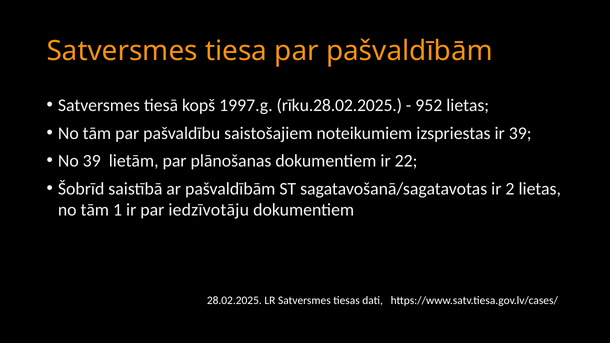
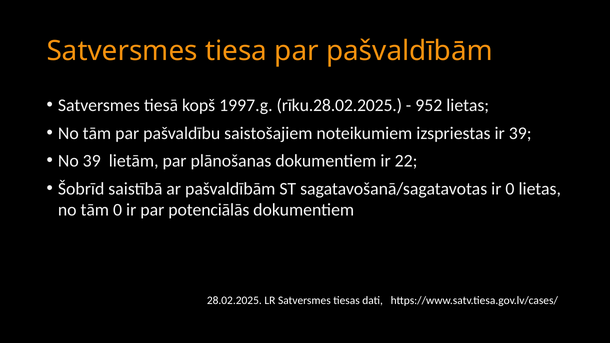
ir 2: 2 -> 0
tām 1: 1 -> 0
iedzīvotāju: iedzīvotāju -> potenciālās
